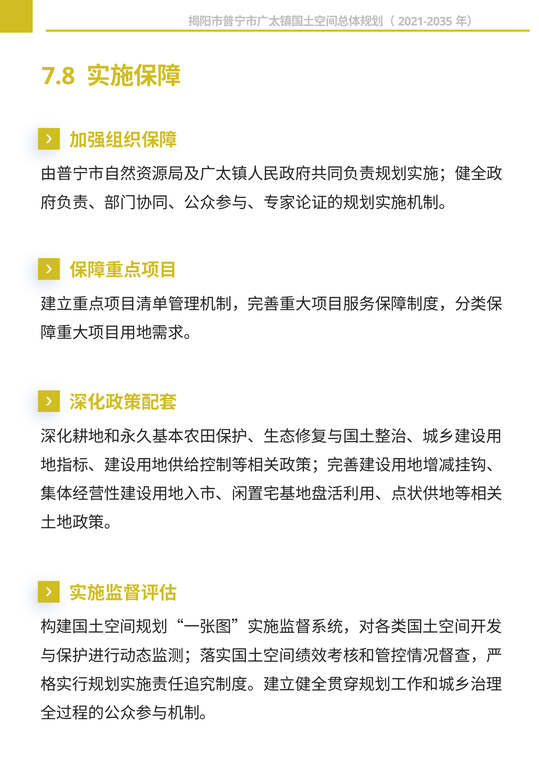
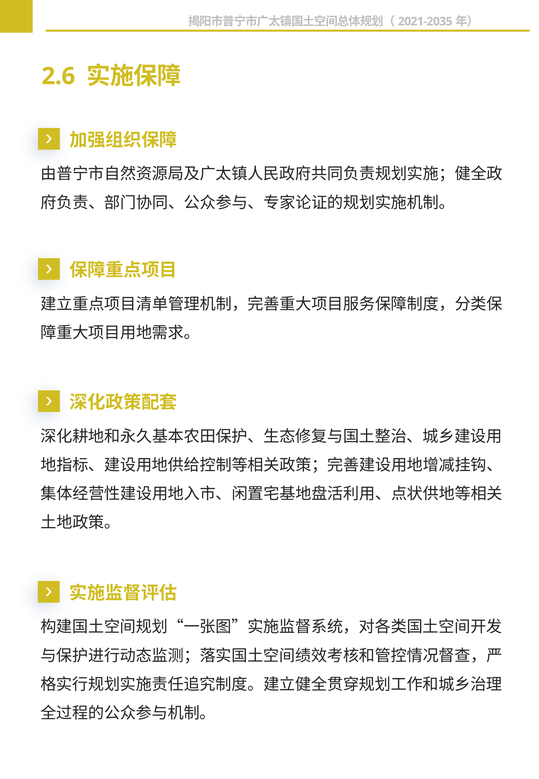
7.8: 7.8 -> 2.6
